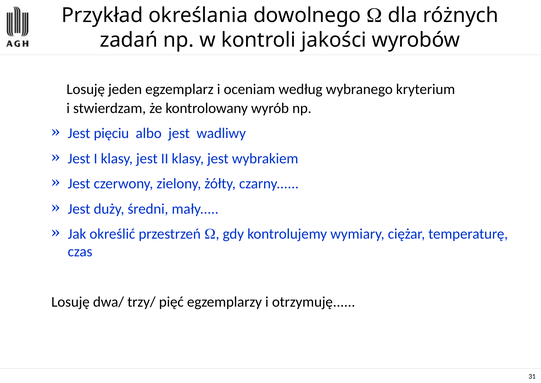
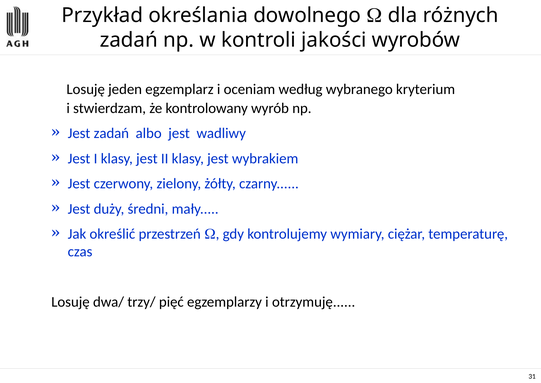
Jest pięciu: pięciu -> zadań
